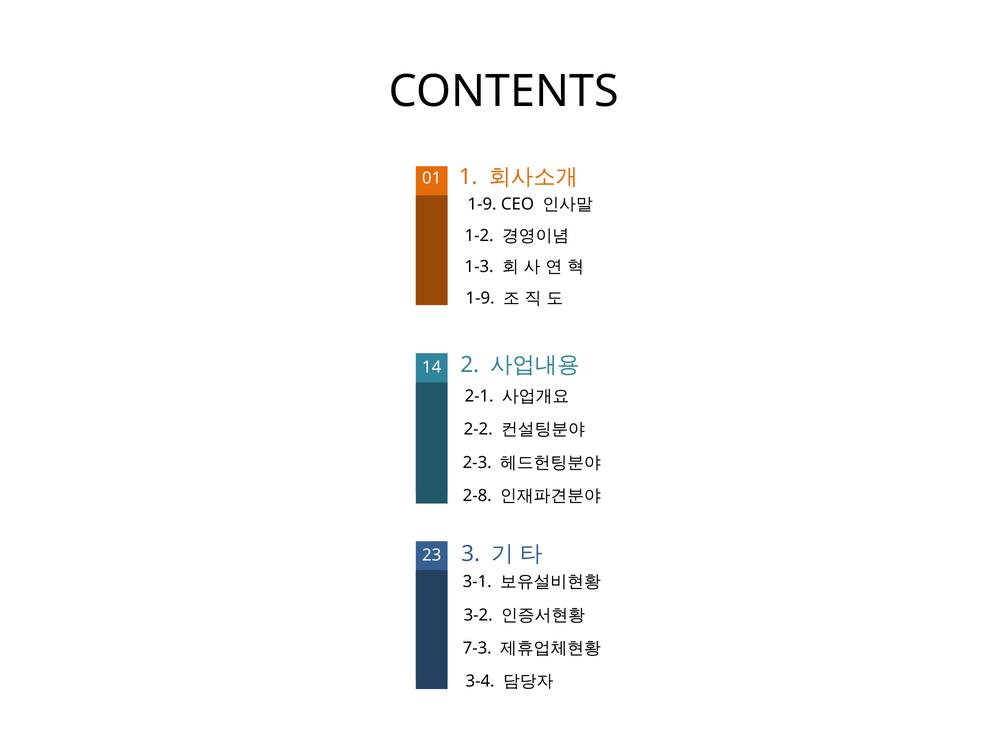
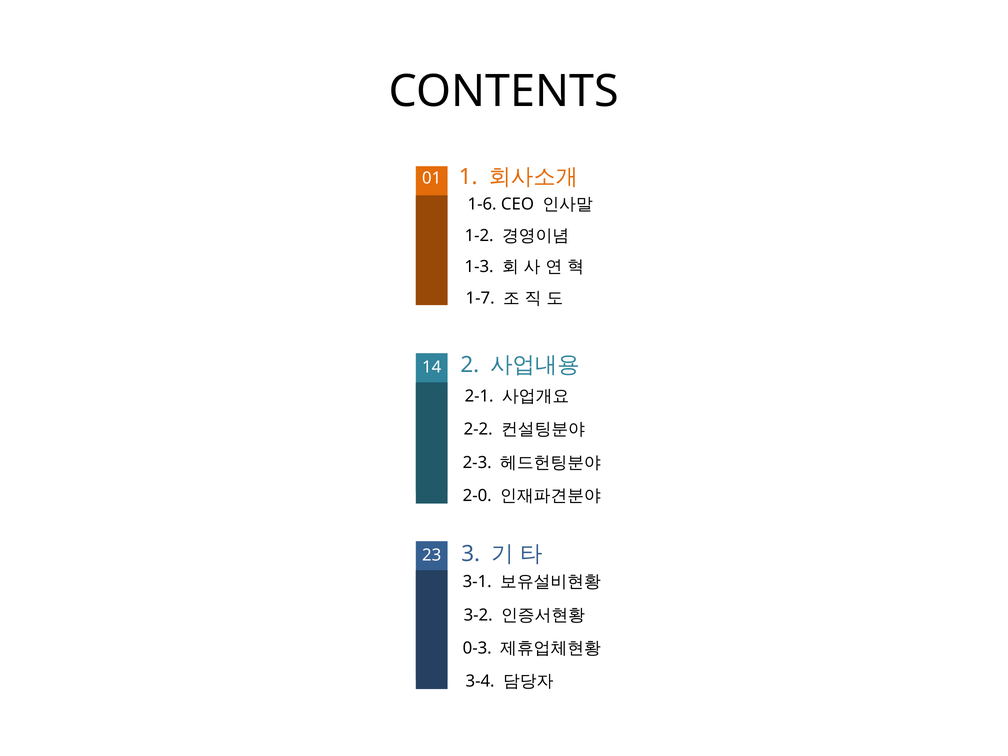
1-9 at (482, 204): 1-9 -> 1-6
1-9 at (480, 298): 1-9 -> 1-7
2-8: 2-8 -> 2-0
7-3: 7-3 -> 0-3
